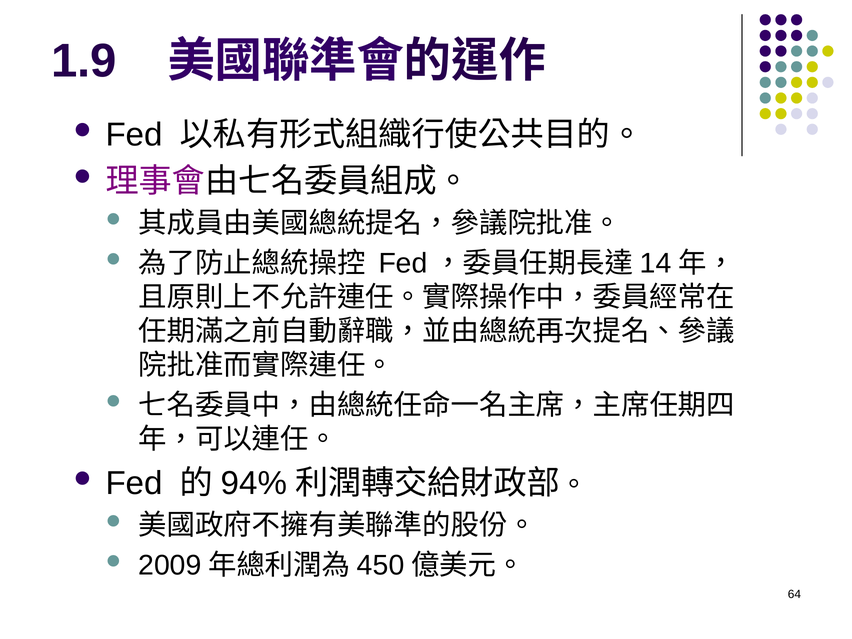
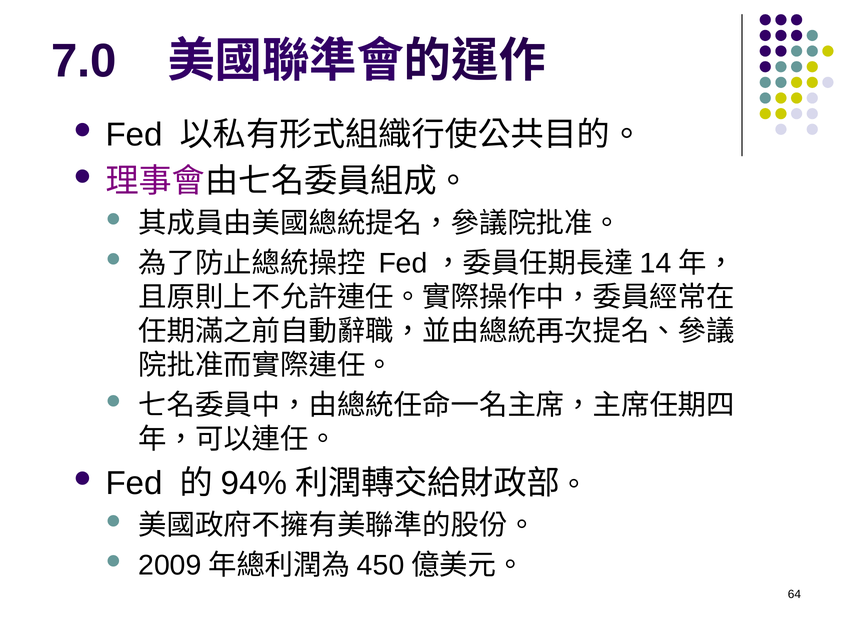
1.9: 1.9 -> 7.0
